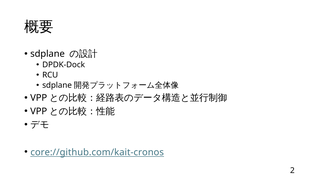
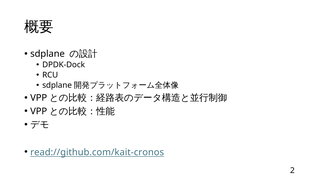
core://github.com/kait-cronos: core://github.com/kait-cronos -> read://github.com/kait-cronos
